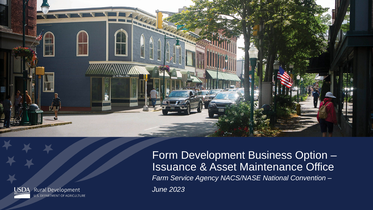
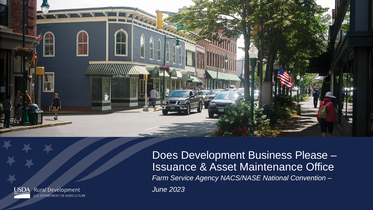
Form: Form -> Does
Option: Option -> Please
